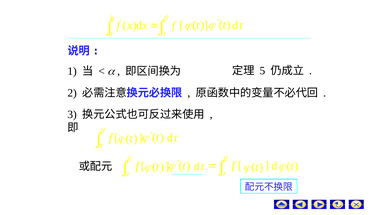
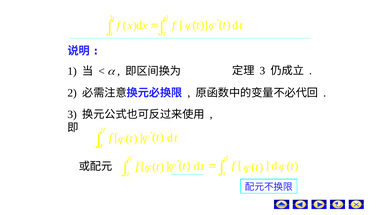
5 at (262, 71): 5 -> 3
